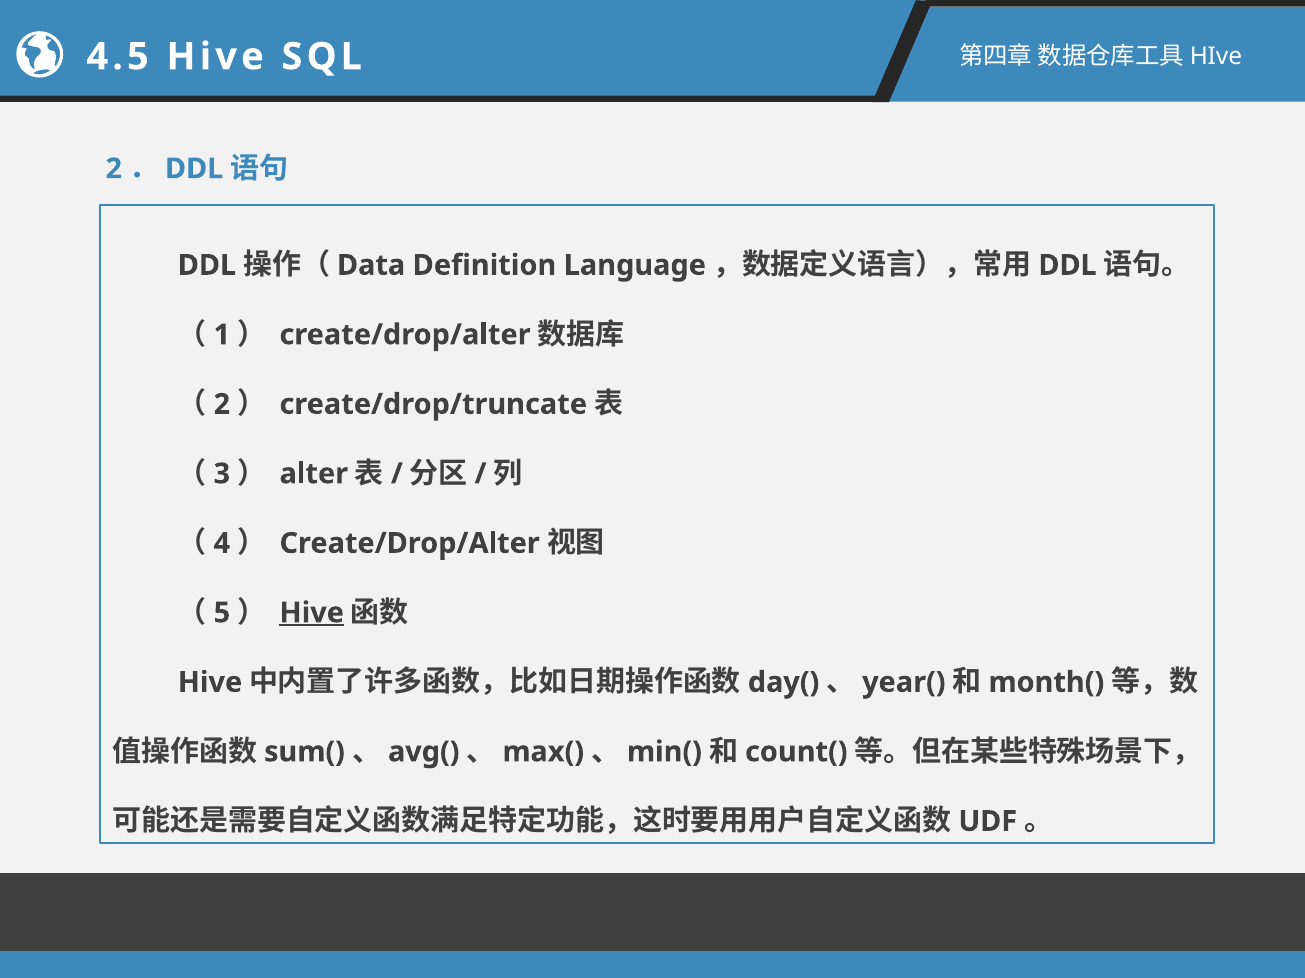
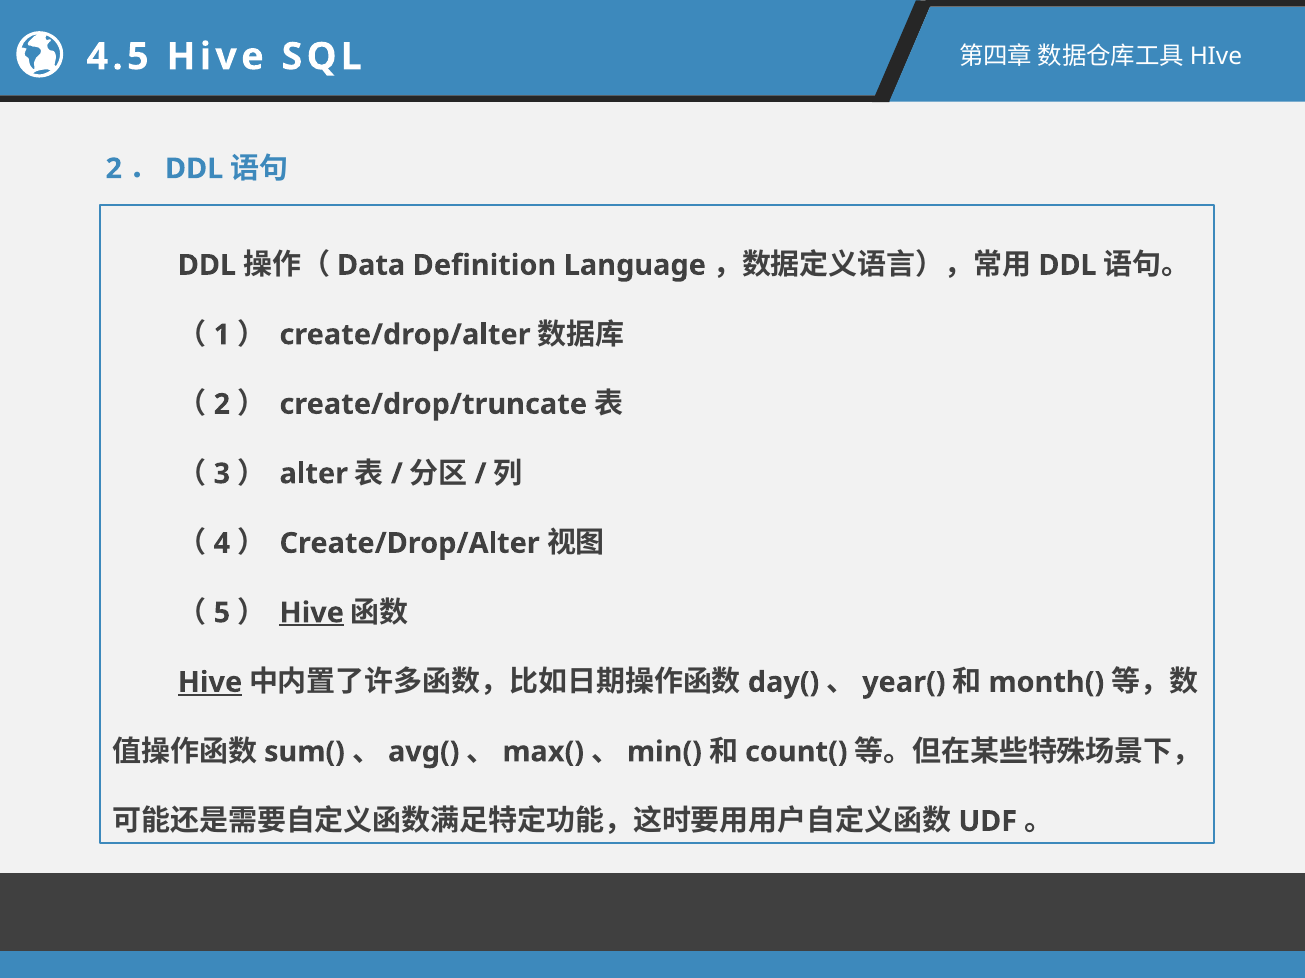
Hive at (210, 683) underline: none -> present
